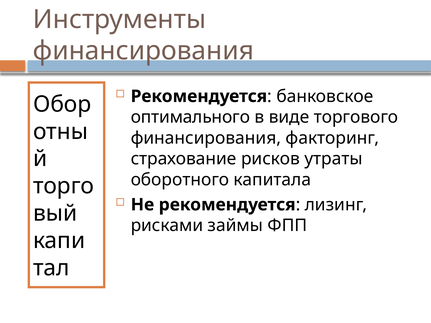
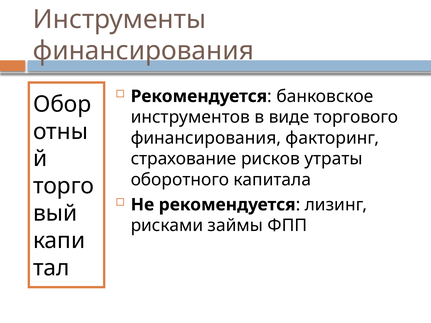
оптимального: оптимального -> инструментов
